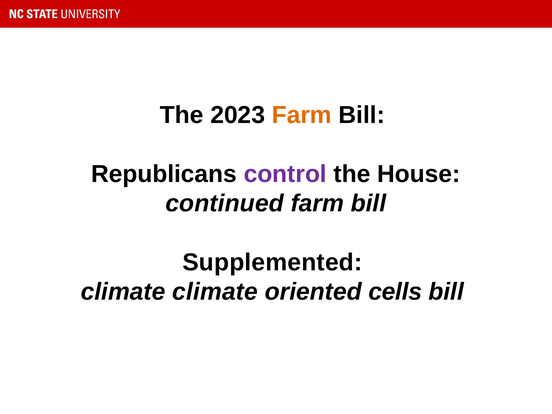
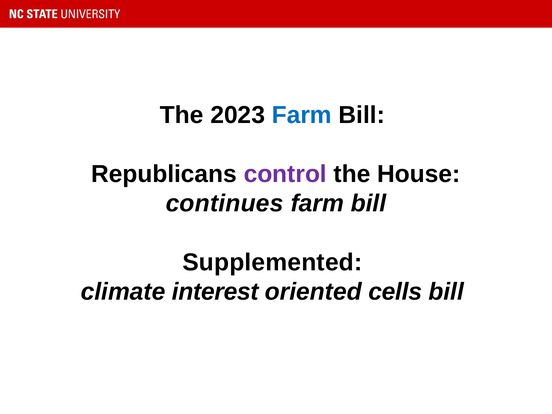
Farm at (302, 115) colour: orange -> blue
continued: continued -> continues
climate climate: climate -> interest
